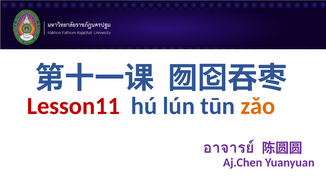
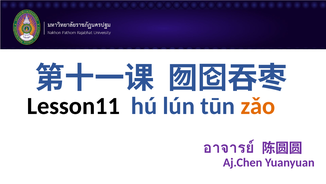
Lesson11 colour: red -> black
